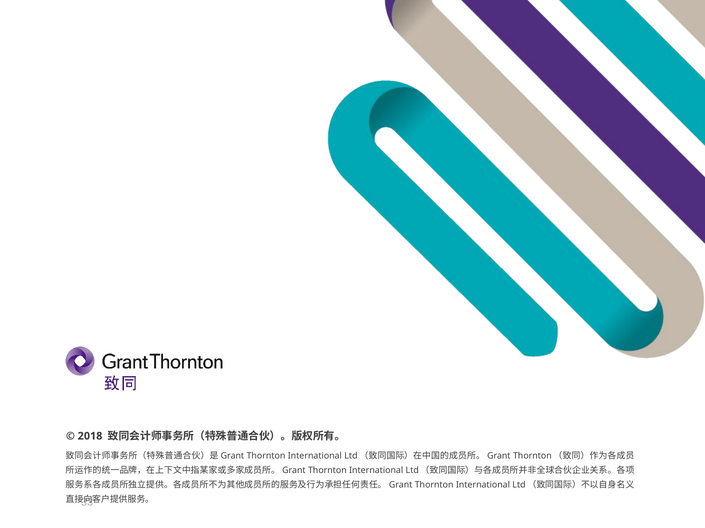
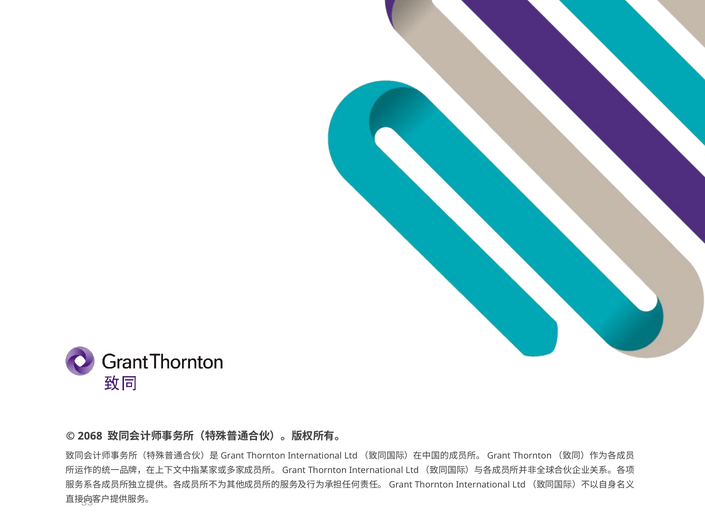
2018: 2018 -> 2068
